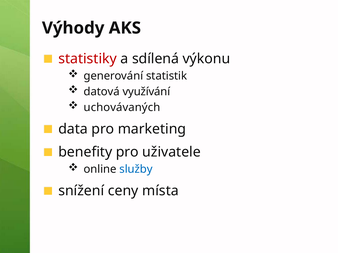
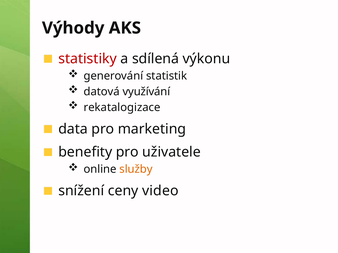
uchovávaných: uchovávaných -> rekatalogizace
služby colour: blue -> orange
místa: místa -> video
